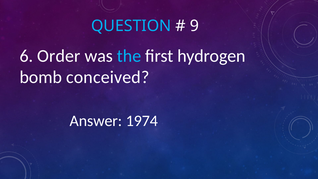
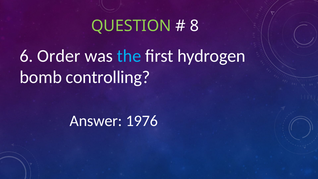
QUESTION colour: light blue -> light green
9: 9 -> 8
conceived: conceived -> controlling
1974: 1974 -> 1976
